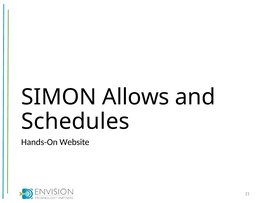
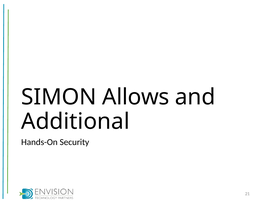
Schedules: Schedules -> Additional
Website: Website -> Security
